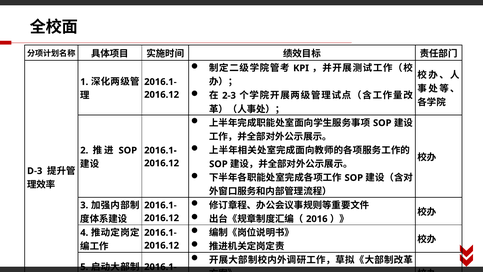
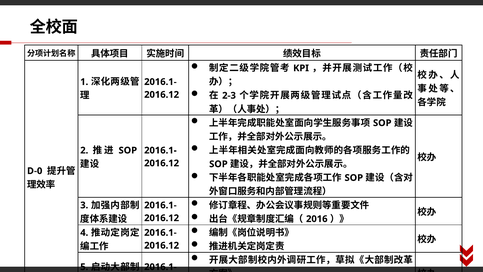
D-3: D-3 -> D-0
